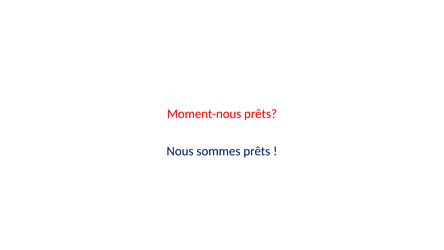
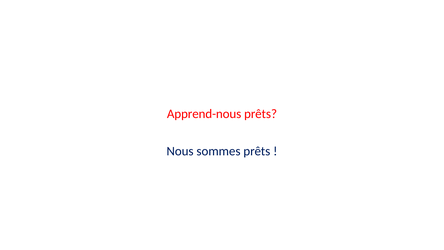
Moment-nous: Moment-nous -> Apprend-nous
